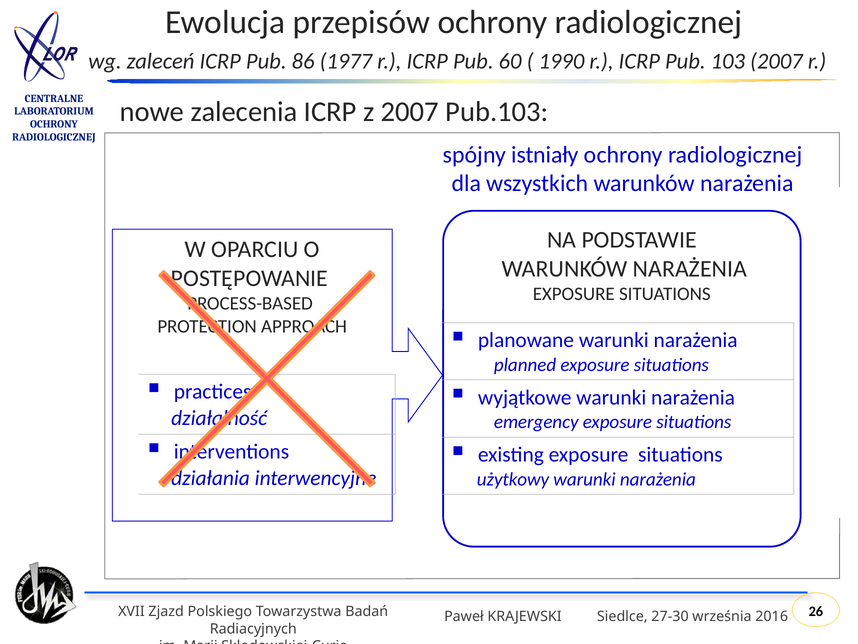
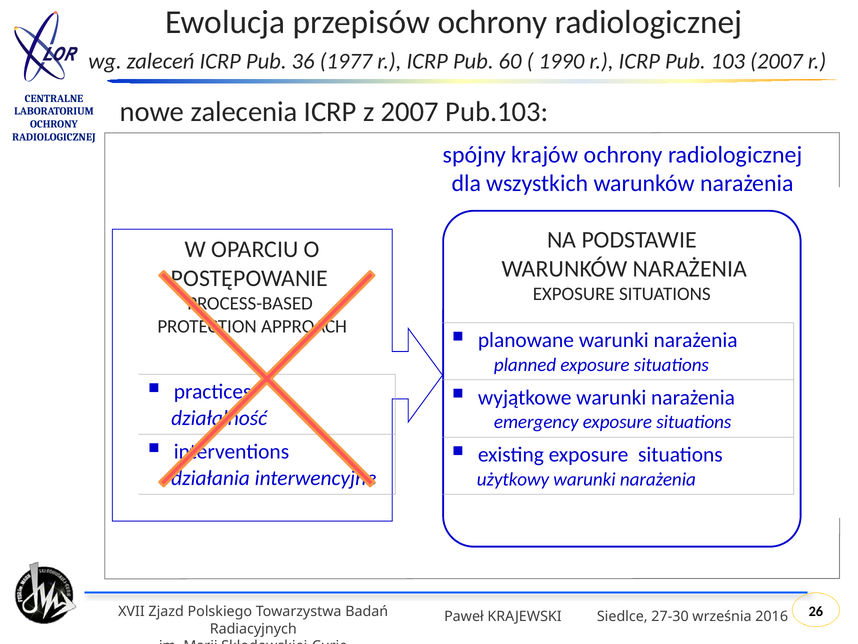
86: 86 -> 36
istniały: istniały -> krajów
